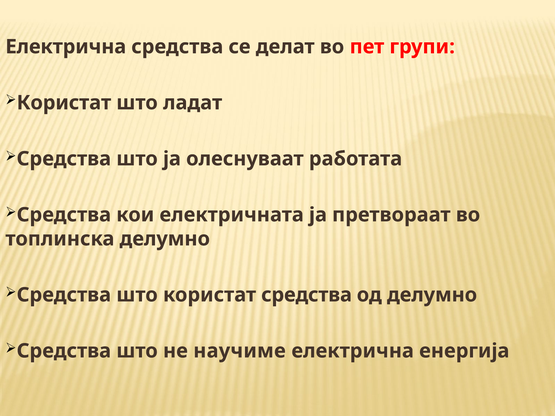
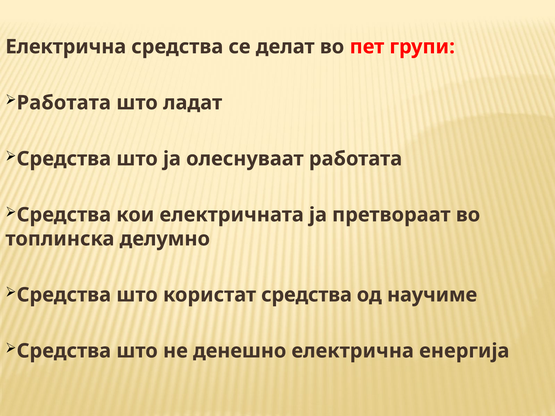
Користат at (64, 103): Користат -> Работата
од делумно: делумно -> научиме
научиме: научиме -> денешно
